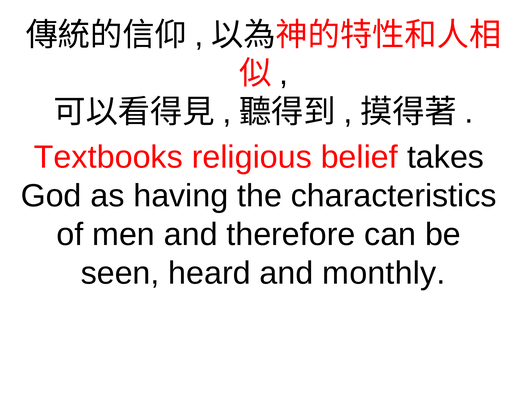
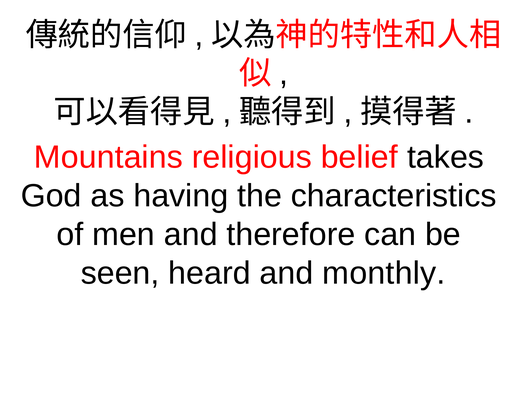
Textbooks: Textbooks -> Mountains
